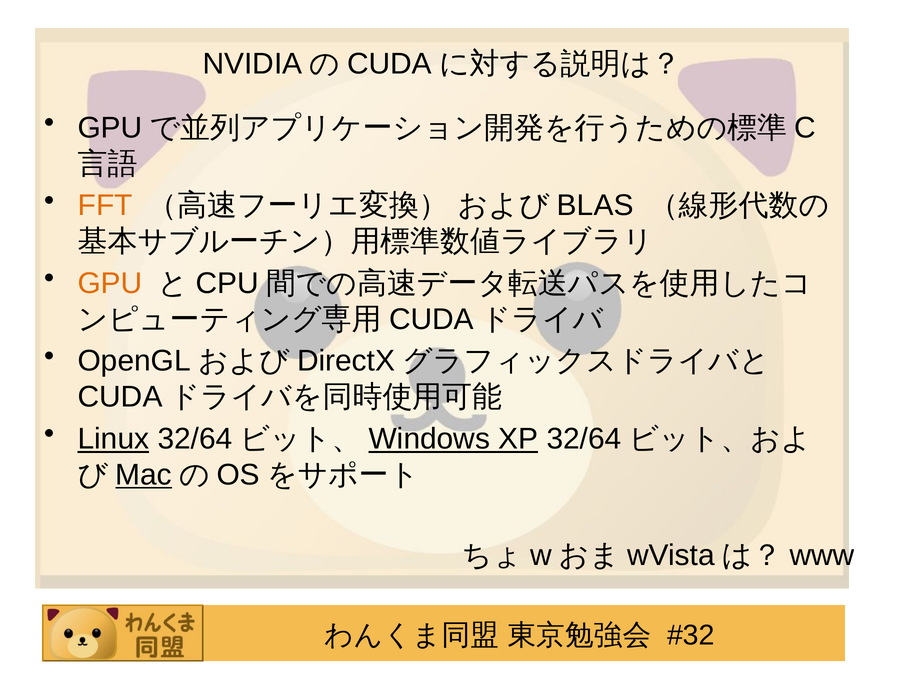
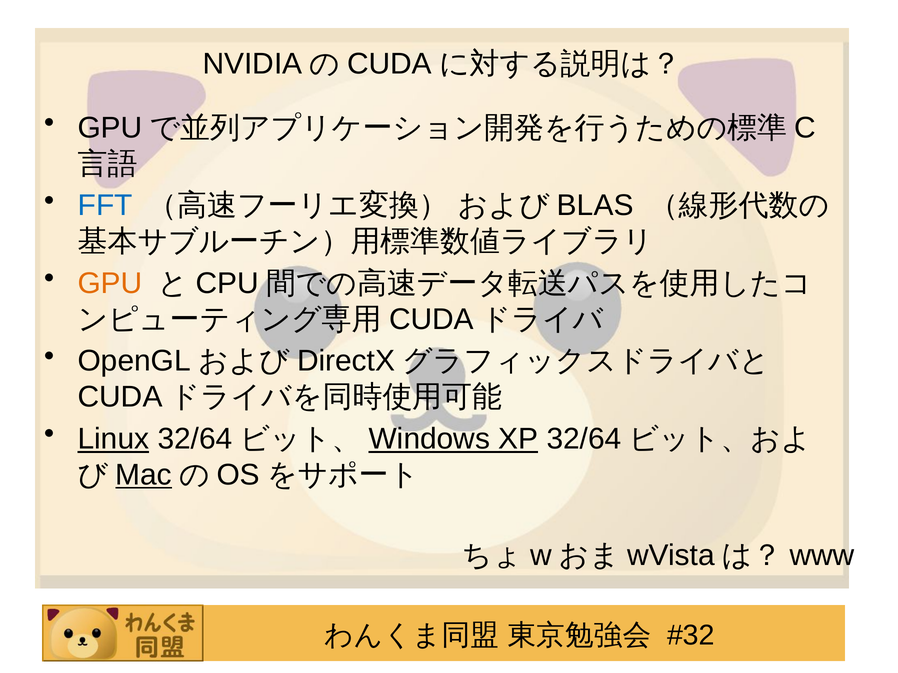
FFT colour: orange -> blue
